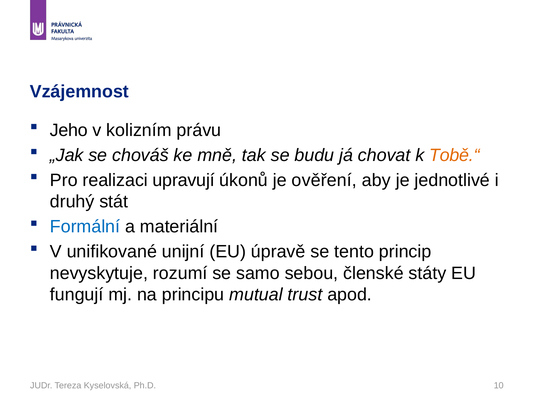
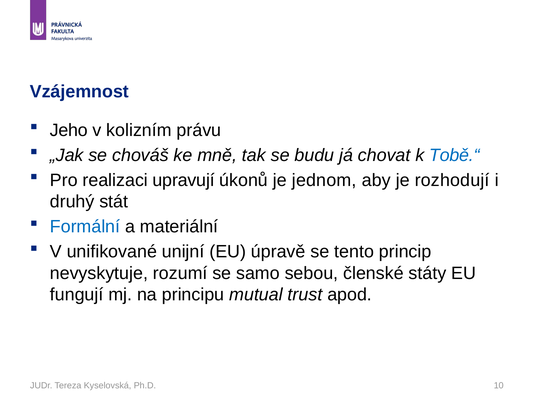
Tobě.“ colour: orange -> blue
ověření: ověření -> jednom
jednotlivé: jednotlivé -> rozhodují
